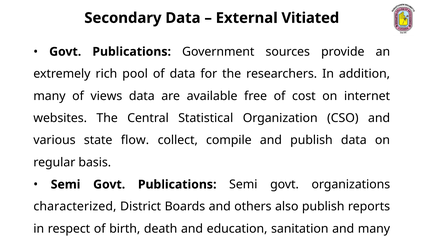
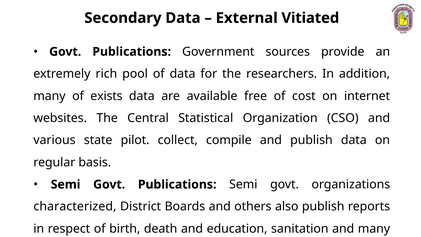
views: views -> exists
flow: flow -> pilot
